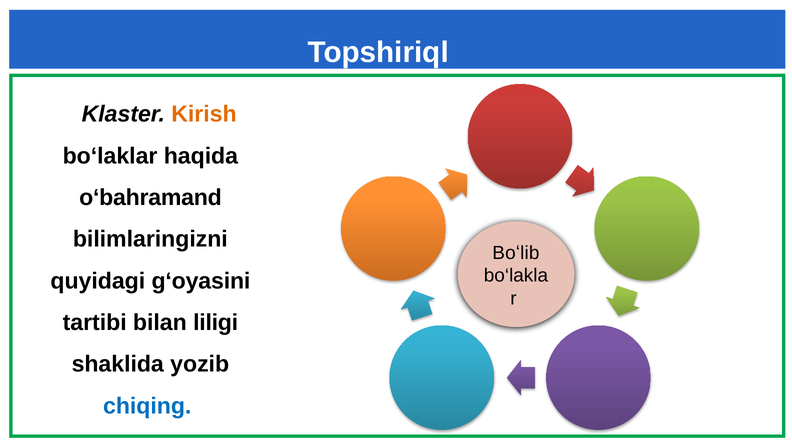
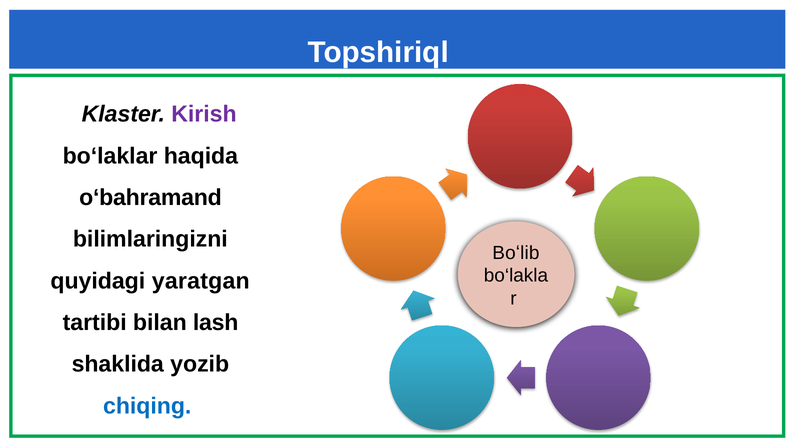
Kirish colour: orange -> purple
gʻoyasini: gʻoyasini -> yaratgan
liligi: liligi -> lash
